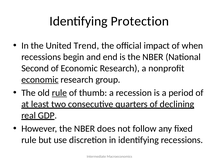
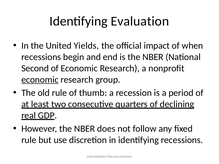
Protection: Protection -> Evaluation
Trend: Trend -> Yields
rule at (59, 93) underline: present -> none
